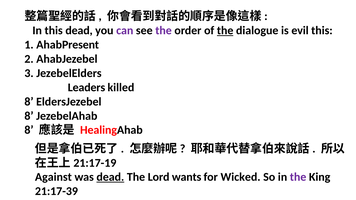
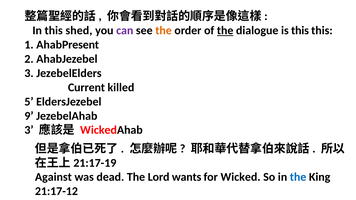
this dead: dead -> shed
the at (164, 31) colour: purple -> orange
is evil: evil -> this
Leaders: Leaders -> Current
8 at (29, 102): 8 -> 5
8 at (29, 116): 8 -> 9
8 at (29, 130): 8 -> 3
Healing at (99, 130): Healing -> Wicked
dead at (110, 177) underline: present -> none
the at (298, 177) colour: purple -> blue
21:17-39: 21:17-39 -> 21:17-12
